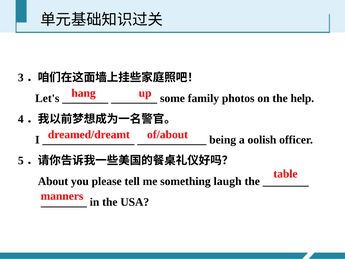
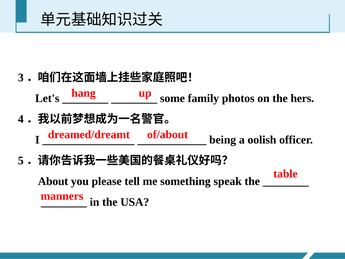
help: help -> hers
laugh: laugh -> speak
